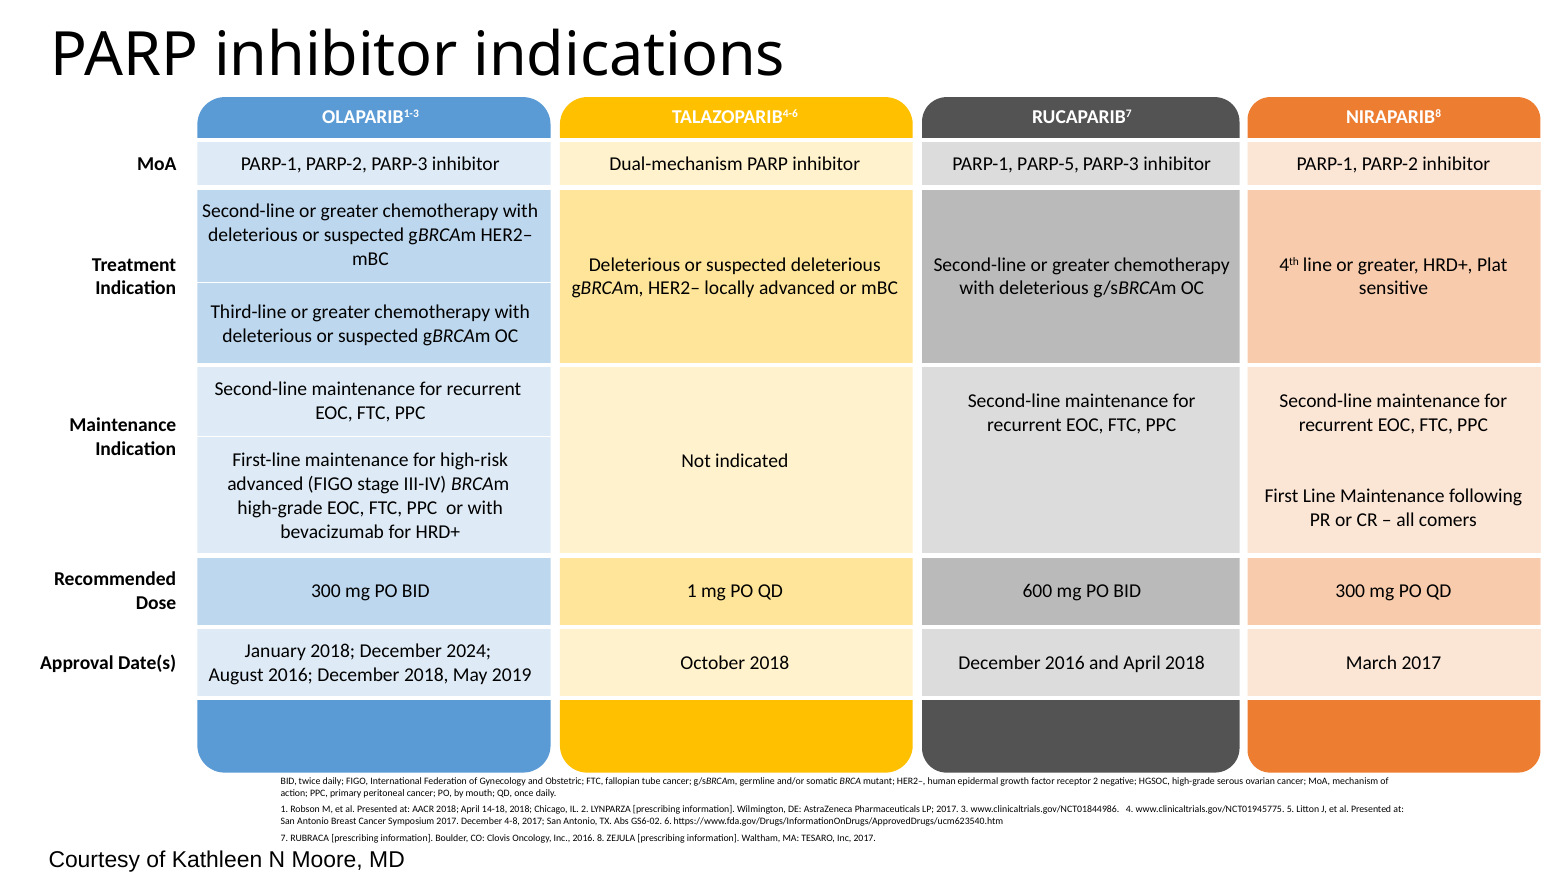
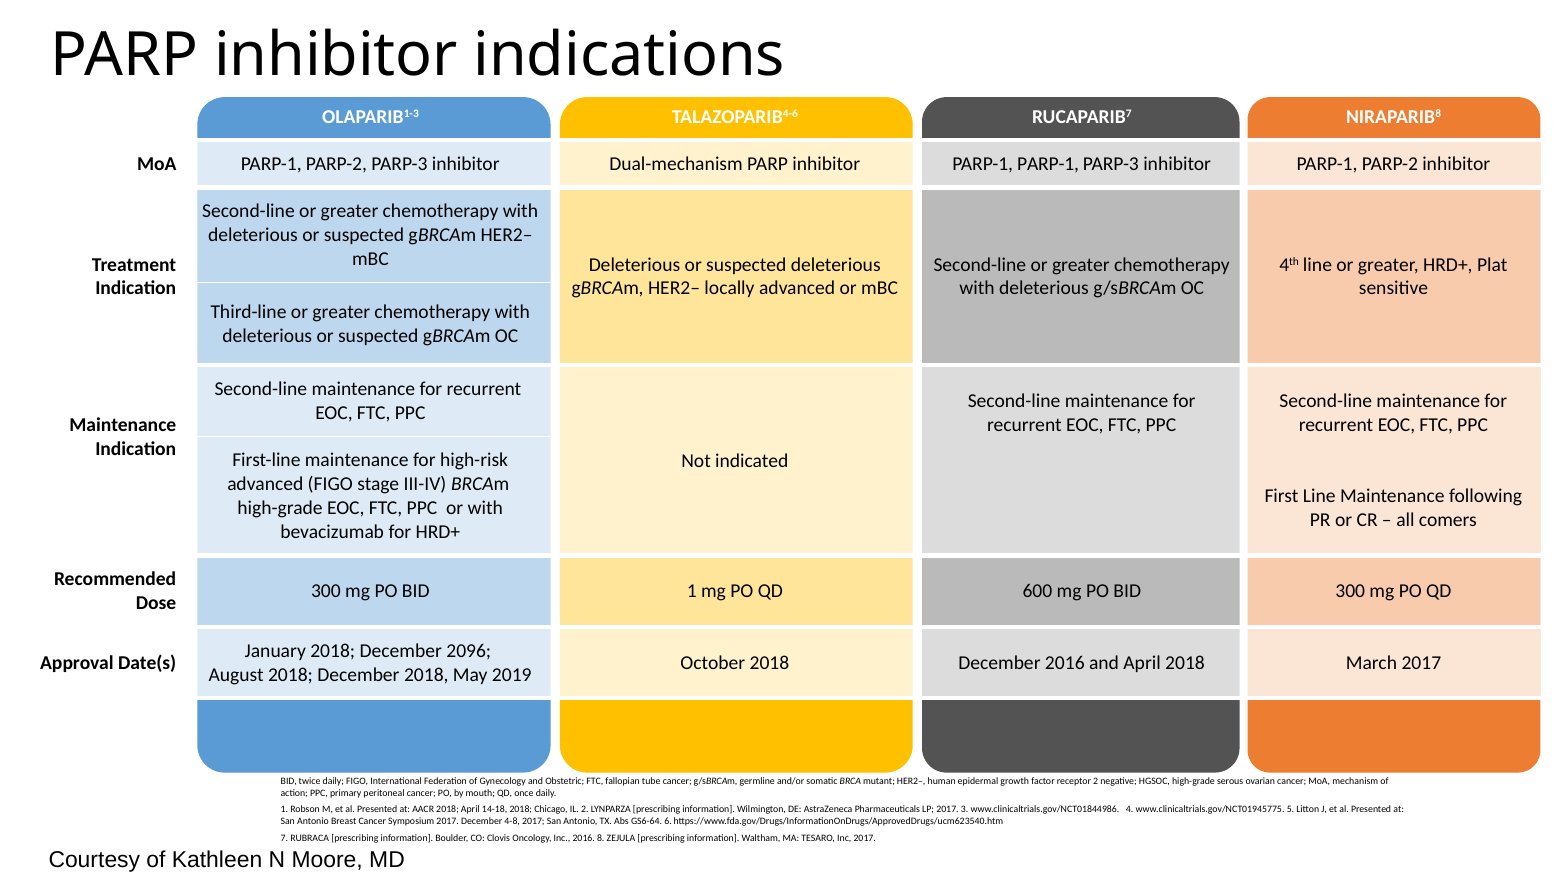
PARP-1 PARP-5: PARP-5 -> PARP-1
2024: 2024 -> 2096
August 2016: 2016 -> 2018
GS6-02: GS6-02 -> GS6-64
